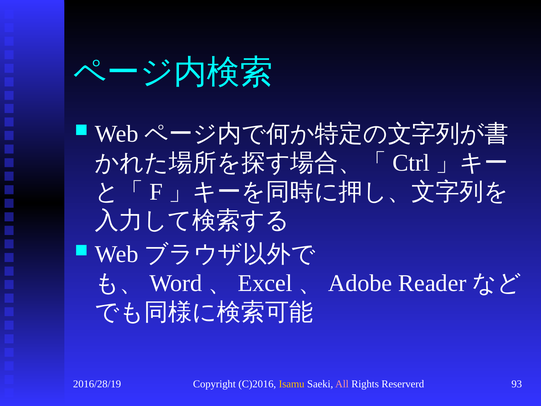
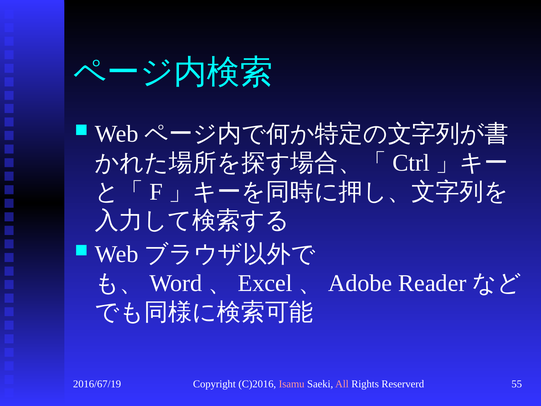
2016/28/19: 2016/28/19 -> 2016/67/19
Isamu colour: yellow -> pink
93: 93 -> 55
